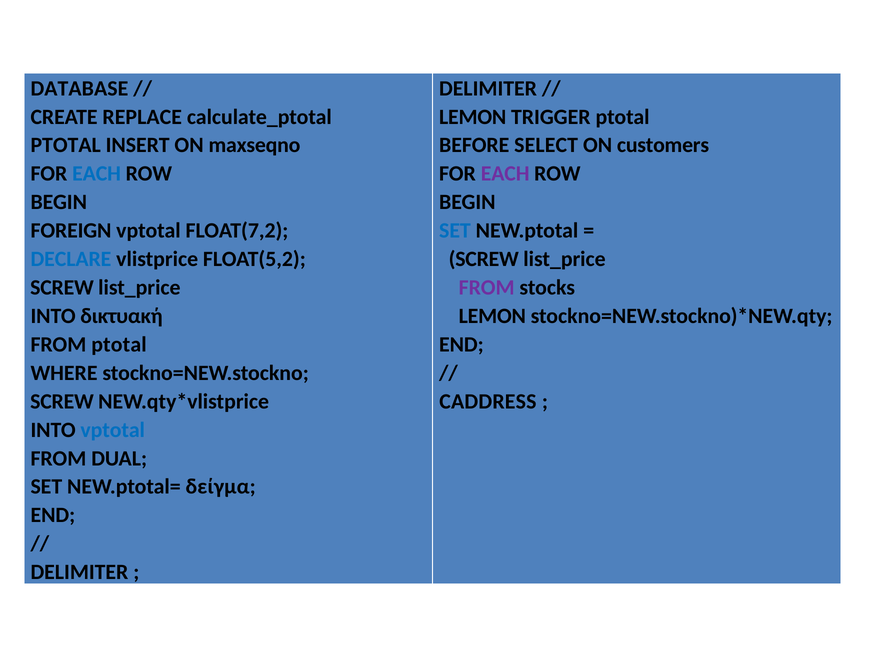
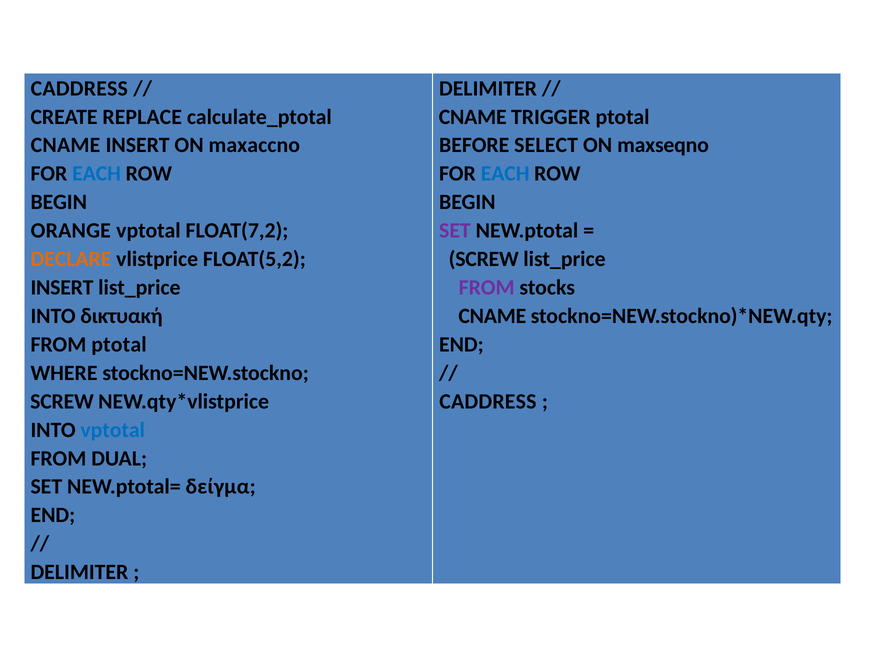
DATABASE at (79, 88): DATABASE -> CADDRESS
LEMON at (473, 117): LEMON -> CNAME
PTOTAL at (66, 145): PTOTAL -> CNAME
maxseqno: maxseqno -> maxaccno
customers: customers -> maxseqno
EACH at (505, 174) colour: purple -> blue
FOREIGN: FOREIGN -> ORANGE
SET at (455, 231) colour: blue -> purple
DECLARE colour: blue -> orange
SCREW at (62, 288): SCREW -> INSERT
LEMON at (492, 316): LEMON -> CNAME
